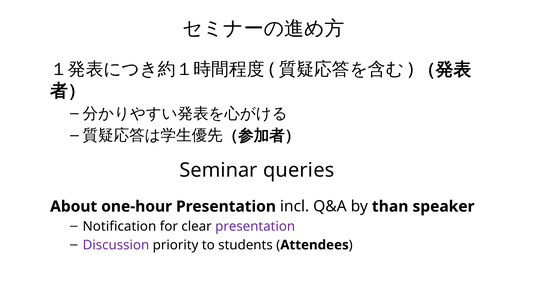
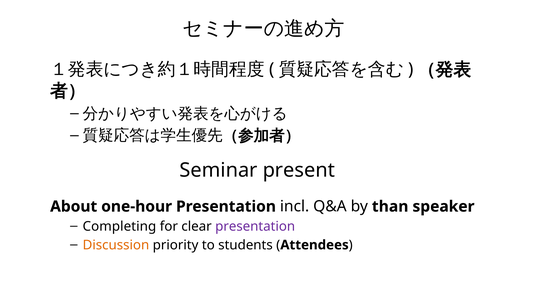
queries: queries -> present
Notification: Notification -> Completing
Discussion colour: purple -> orange
